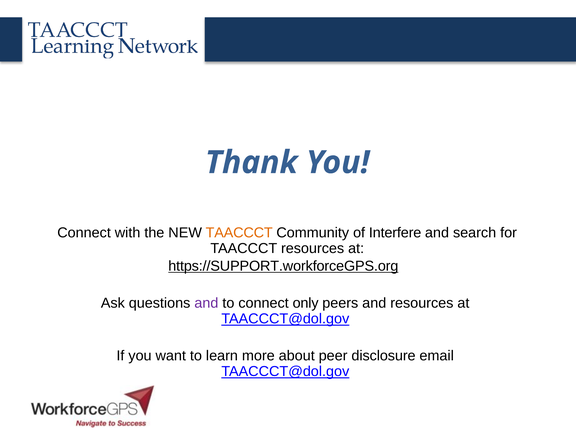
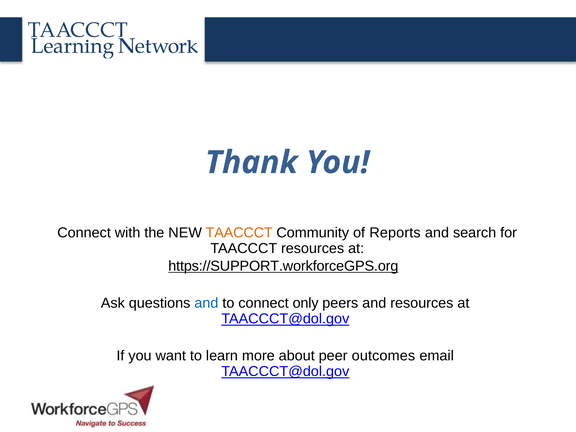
Interfere: Interfere -> Reports
and at (206, 303) colour: purple -> blue
disclosure: disclosure -> outcomes
